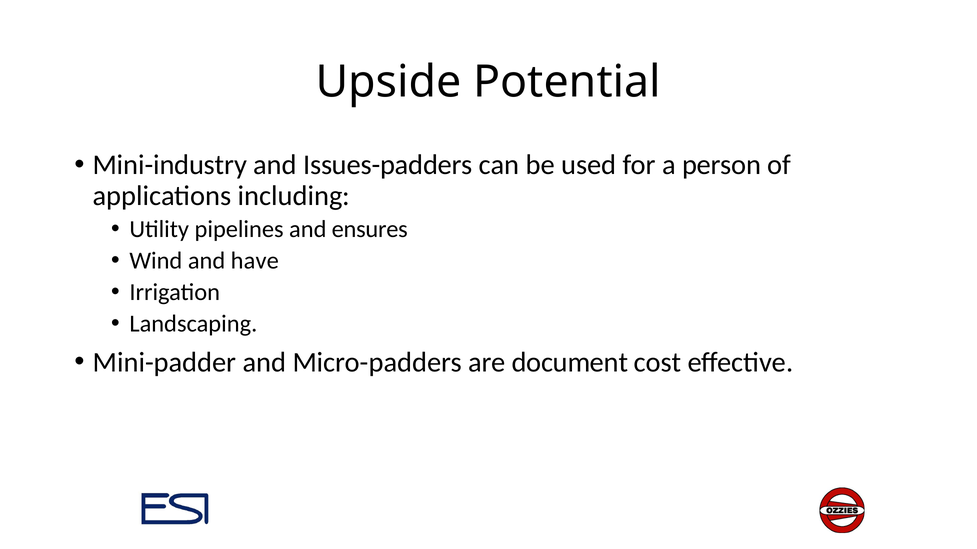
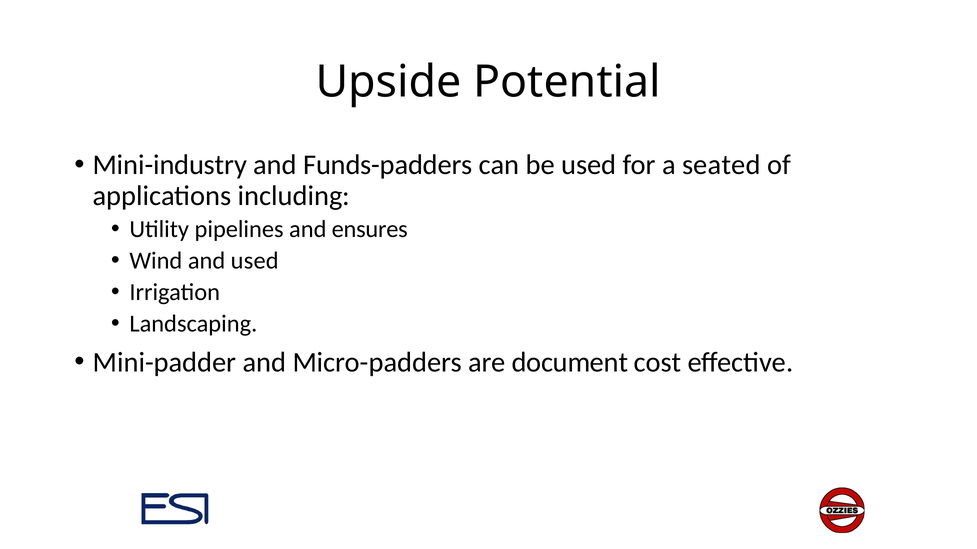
Issues-padders: Issues-padders -> Funds-padders
person: person -> seated
and have: have -> used
